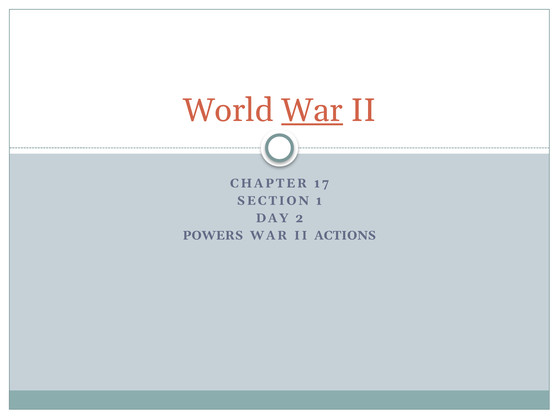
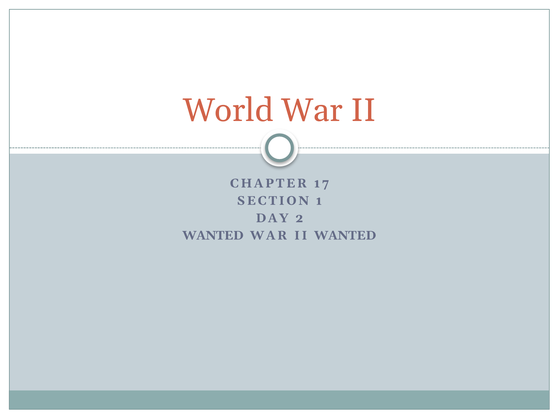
War at (312, 110) underline: present -> none
POWERS at (213, 236): POWERS -> WANTED
II ACTIONS: ACTIONS -> WANTED
